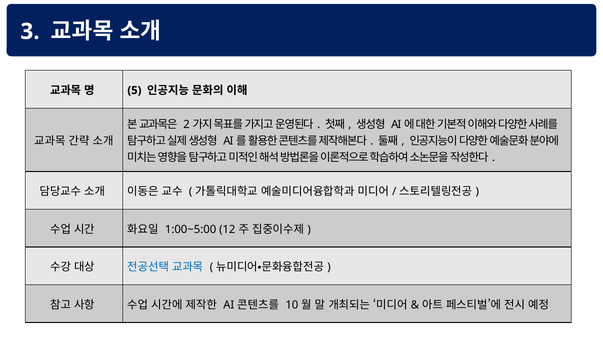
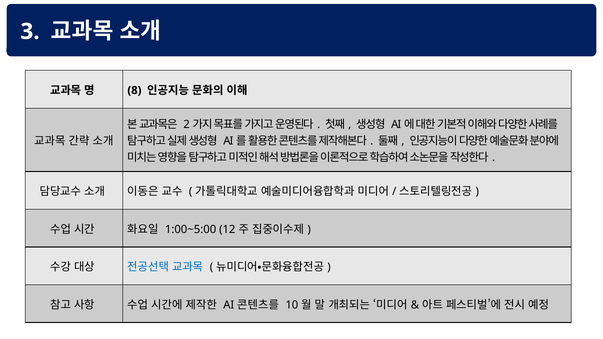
5: 5 -> 8
